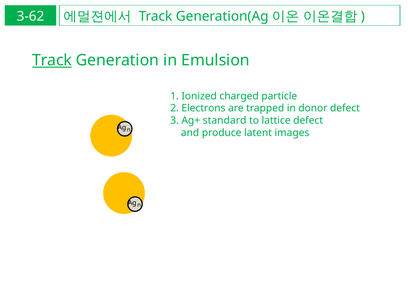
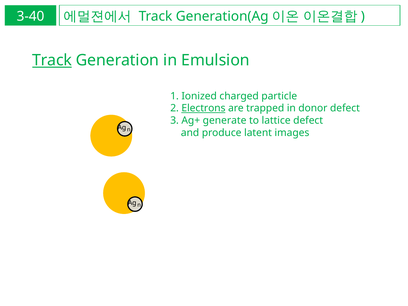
3-62: 3-62 -> 3-40
Electrons underline: none -> present
standard: standard -> generate
